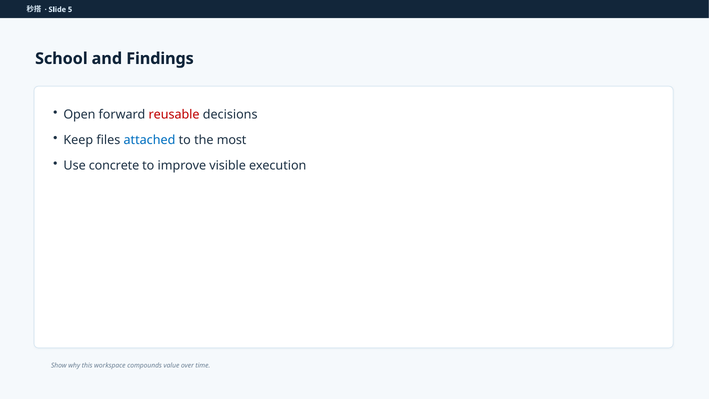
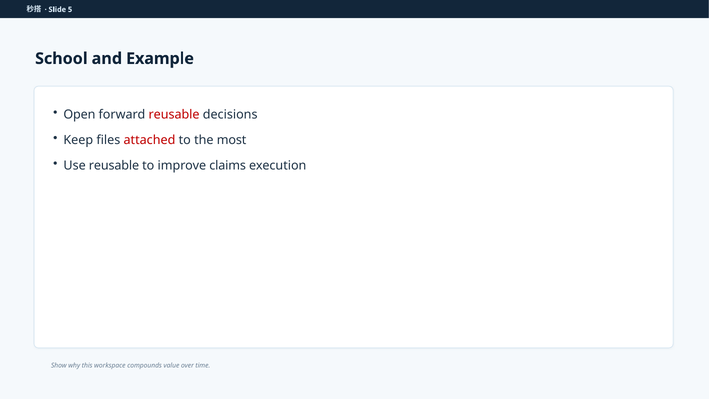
Findings: Findings -> Example
attached colour: blue -> red
Use concrete: concrete -> reusable
visible: visible -> claims
